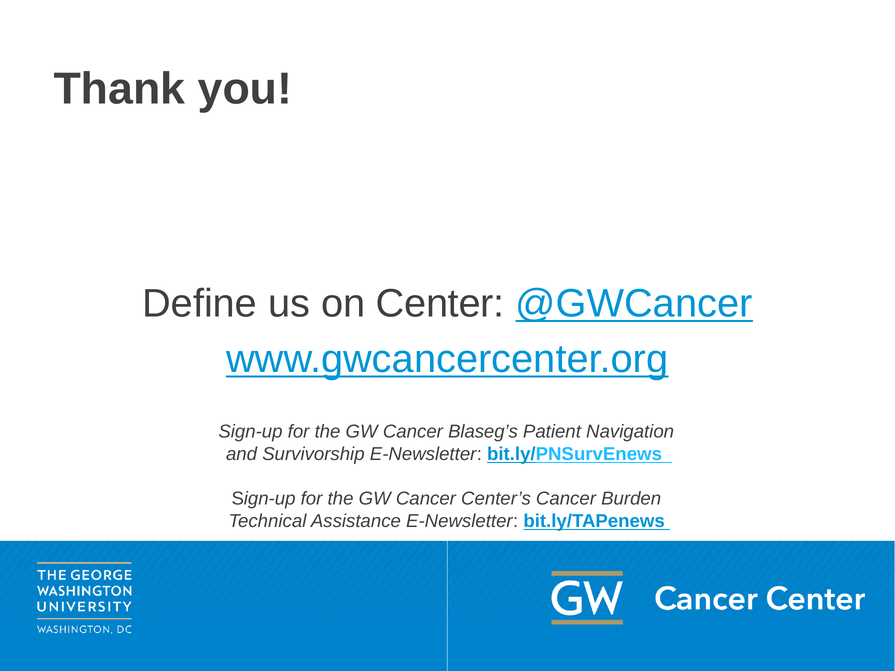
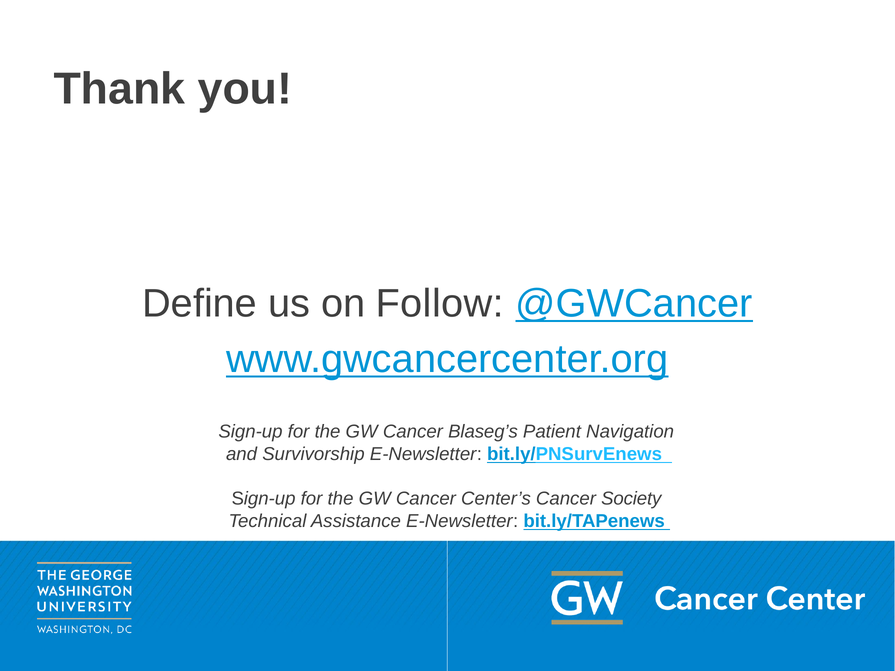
Center: Center -> Follow
Burden: Burden -> Society
